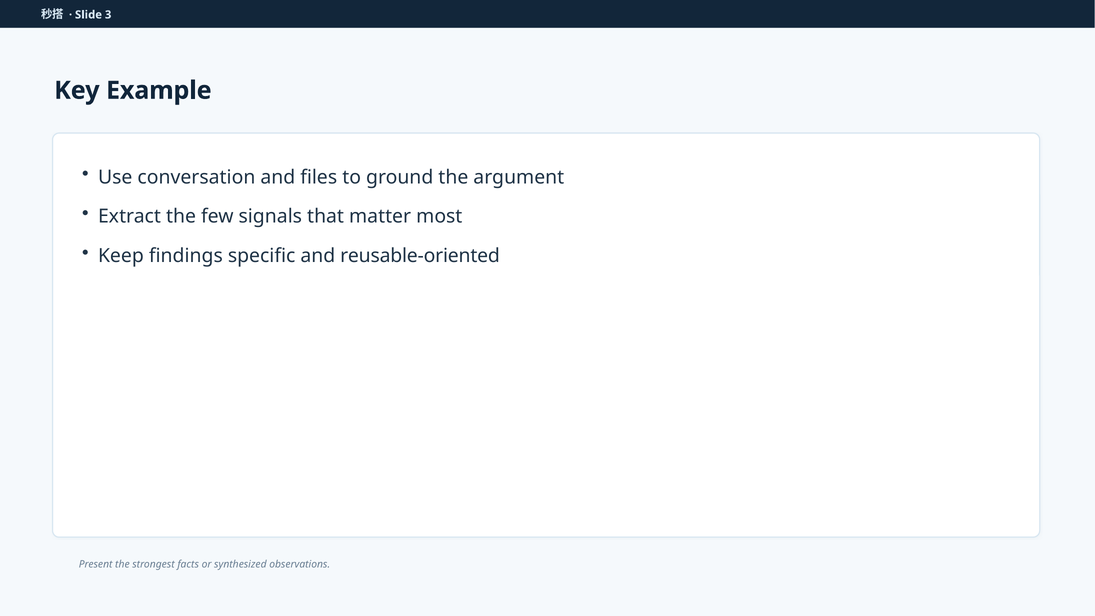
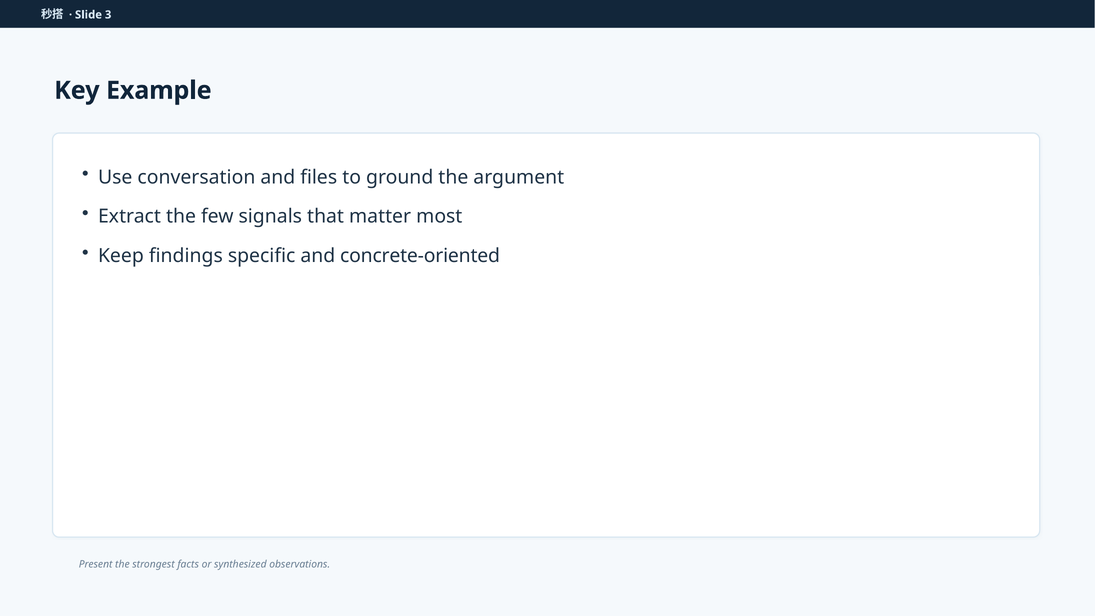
reusable-oriented: reusable-oriented -> concrete-oriented
